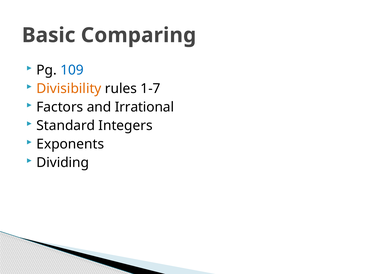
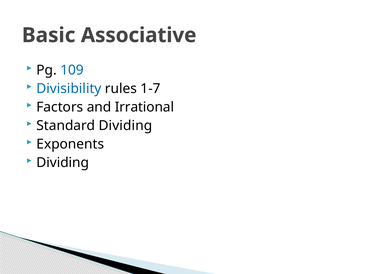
Comparing: Comparing -> Associative
Divisibility colour: orange -> blue
Standard Integers: Integers -> Dividing
